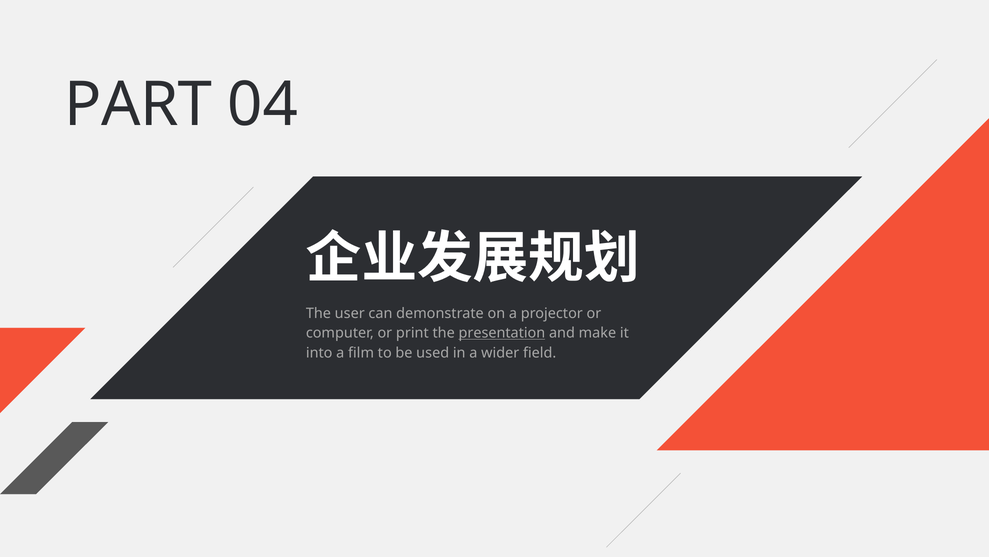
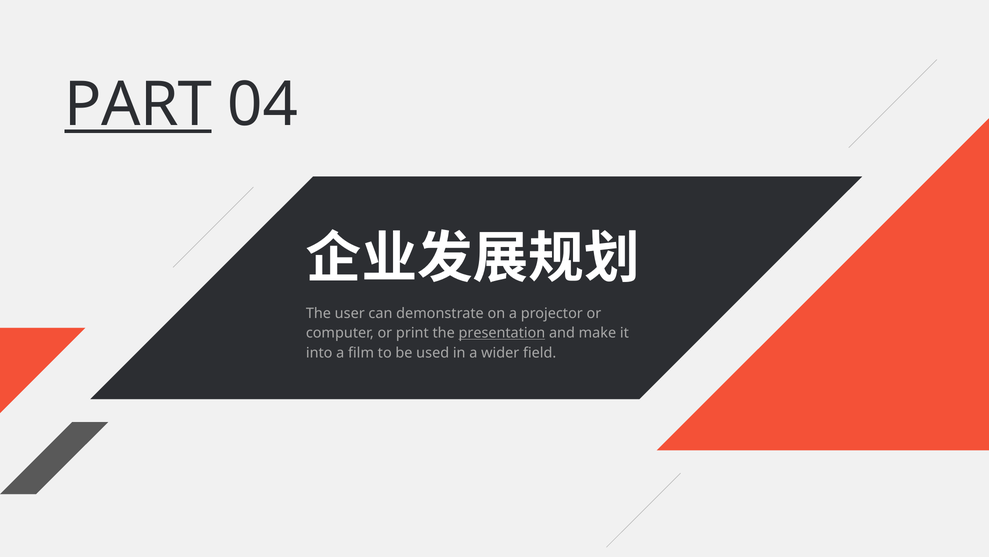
PART underline: none -> present
